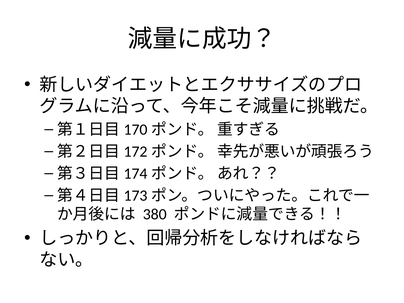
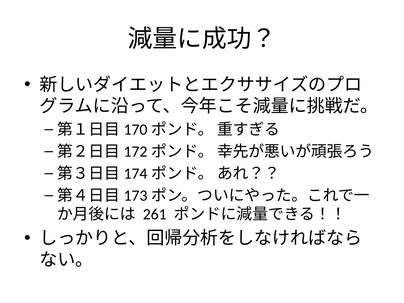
380: 380 -> 261
